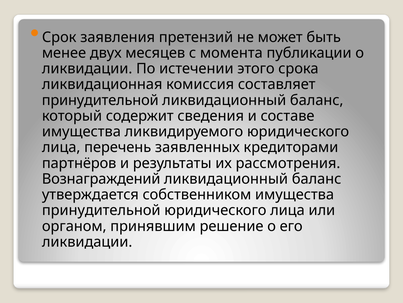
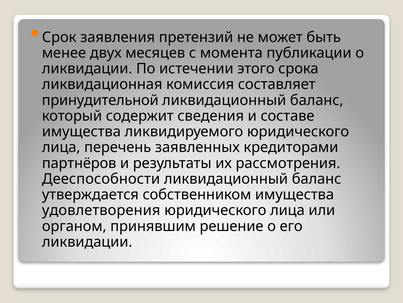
Вознаграждений: Вознаграждений -> Дееспособности
принудительной at (101, 210): принудительной -> удовлетворения
